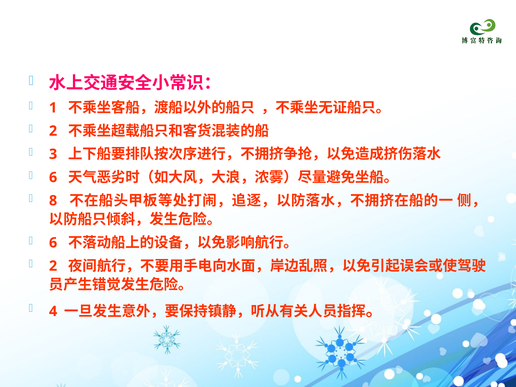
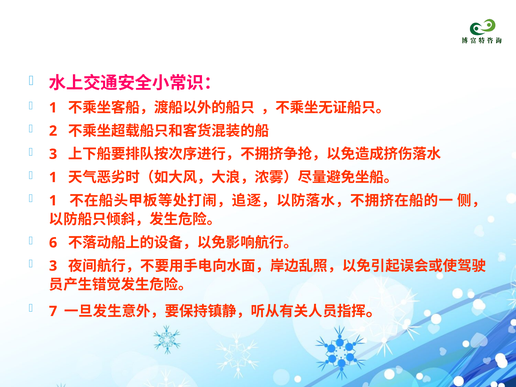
6 at (53, 177): 6 -> 1
8 at (53, 201): 8 -> 1
2 at (53, 266): 2 -> 3
4: 4 -> 7
